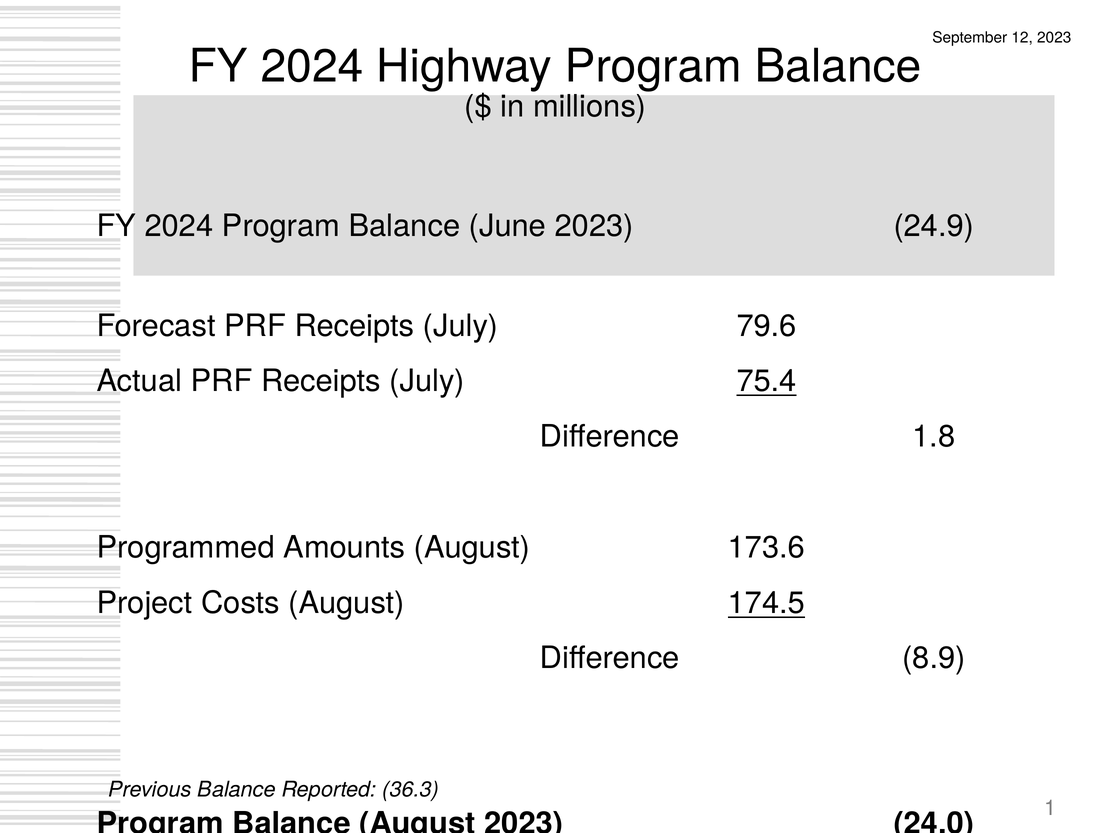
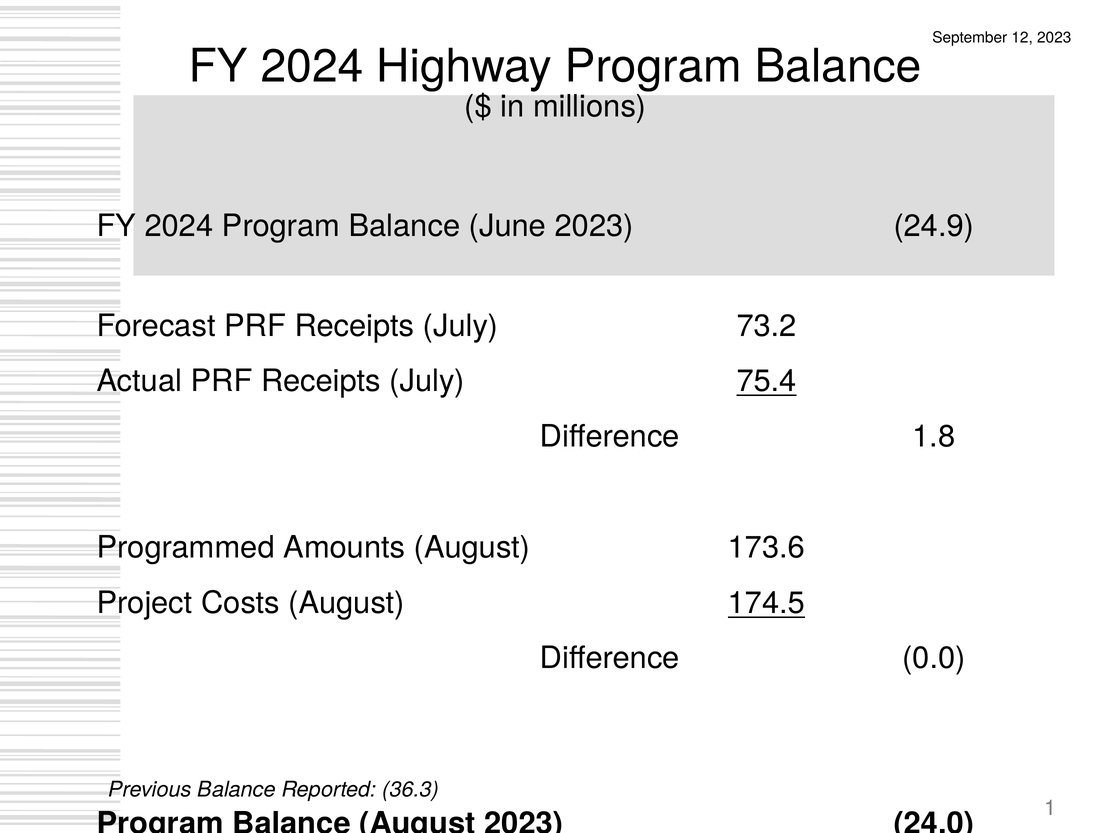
79.6: 79.6 -> 73.2
8.9: 8.9 -> 0.0
